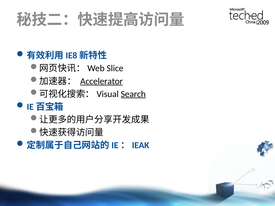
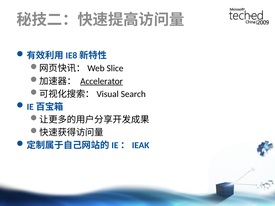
Search underline: present -> none
